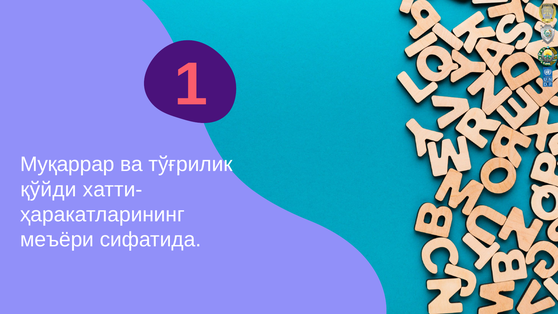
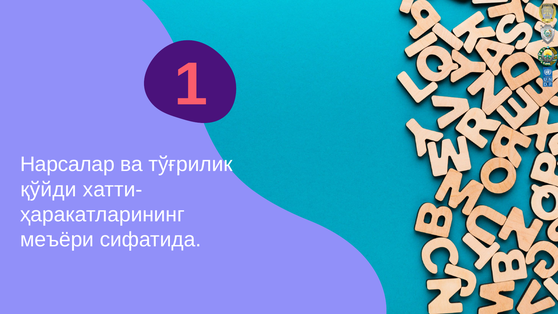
Муқаррар: Муқаррар -> Нарсалар
